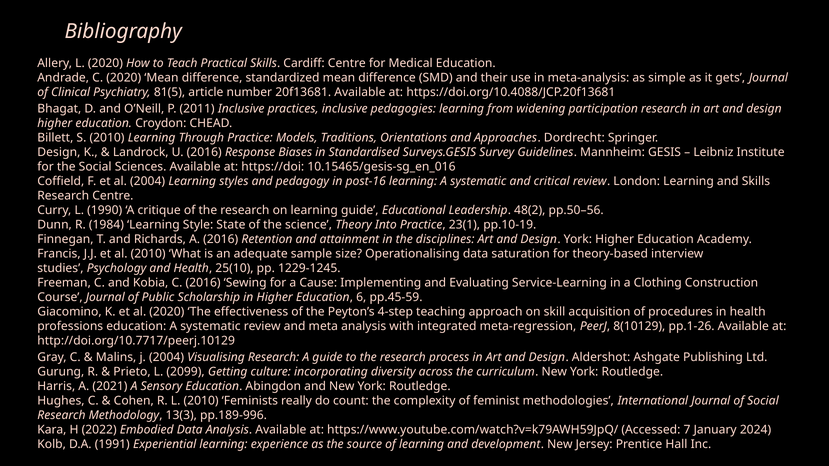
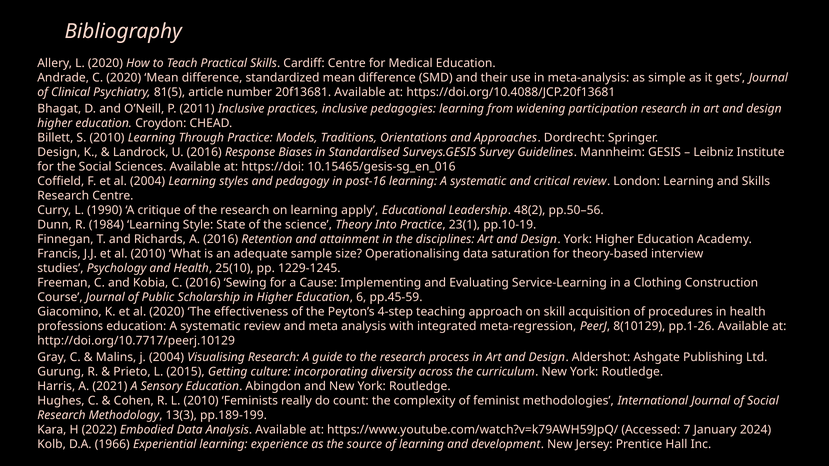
learning guide: guide -> apply
2099: 2099 -> 2015
pp.189-996: pp.189-996 -> pp.189-199
1991: 1991 -> 1966
